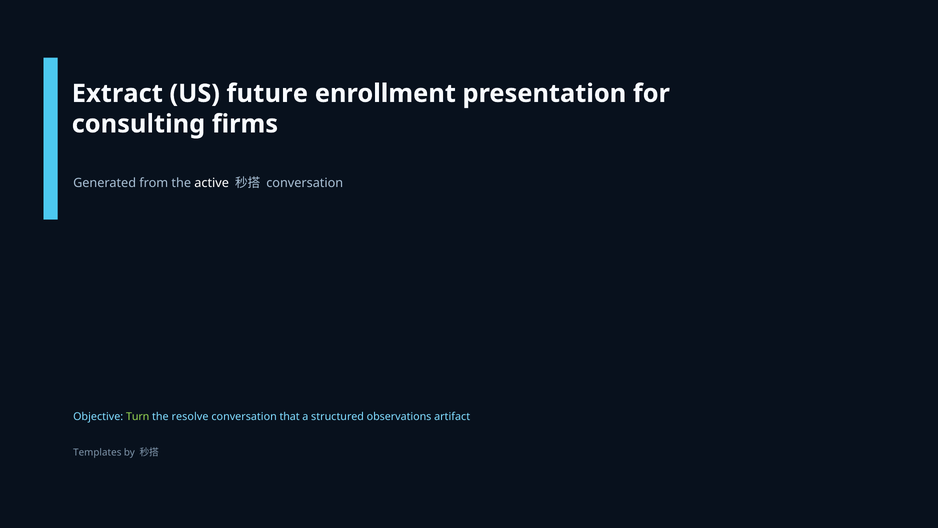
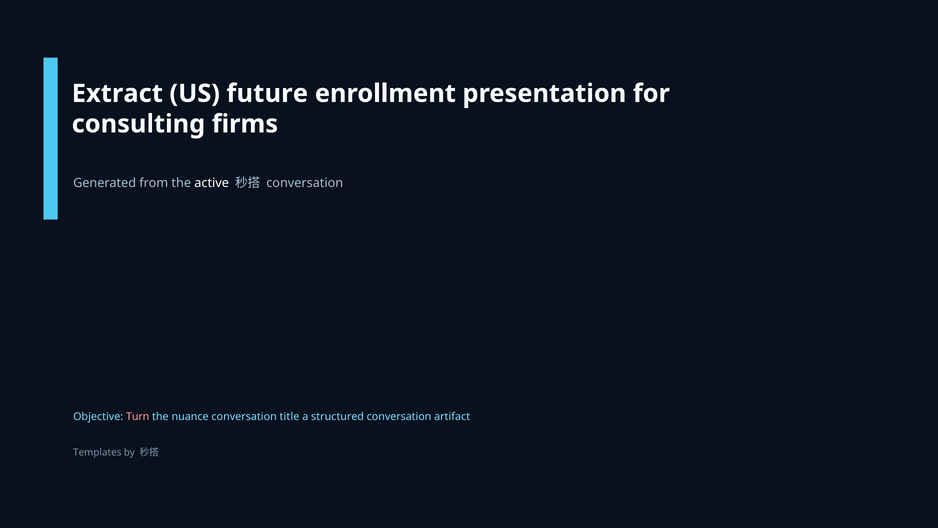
Turn colour: light green -> pink
resolve: resolve -> nuance
that: that -> title
structured observations: observations -> conversation
